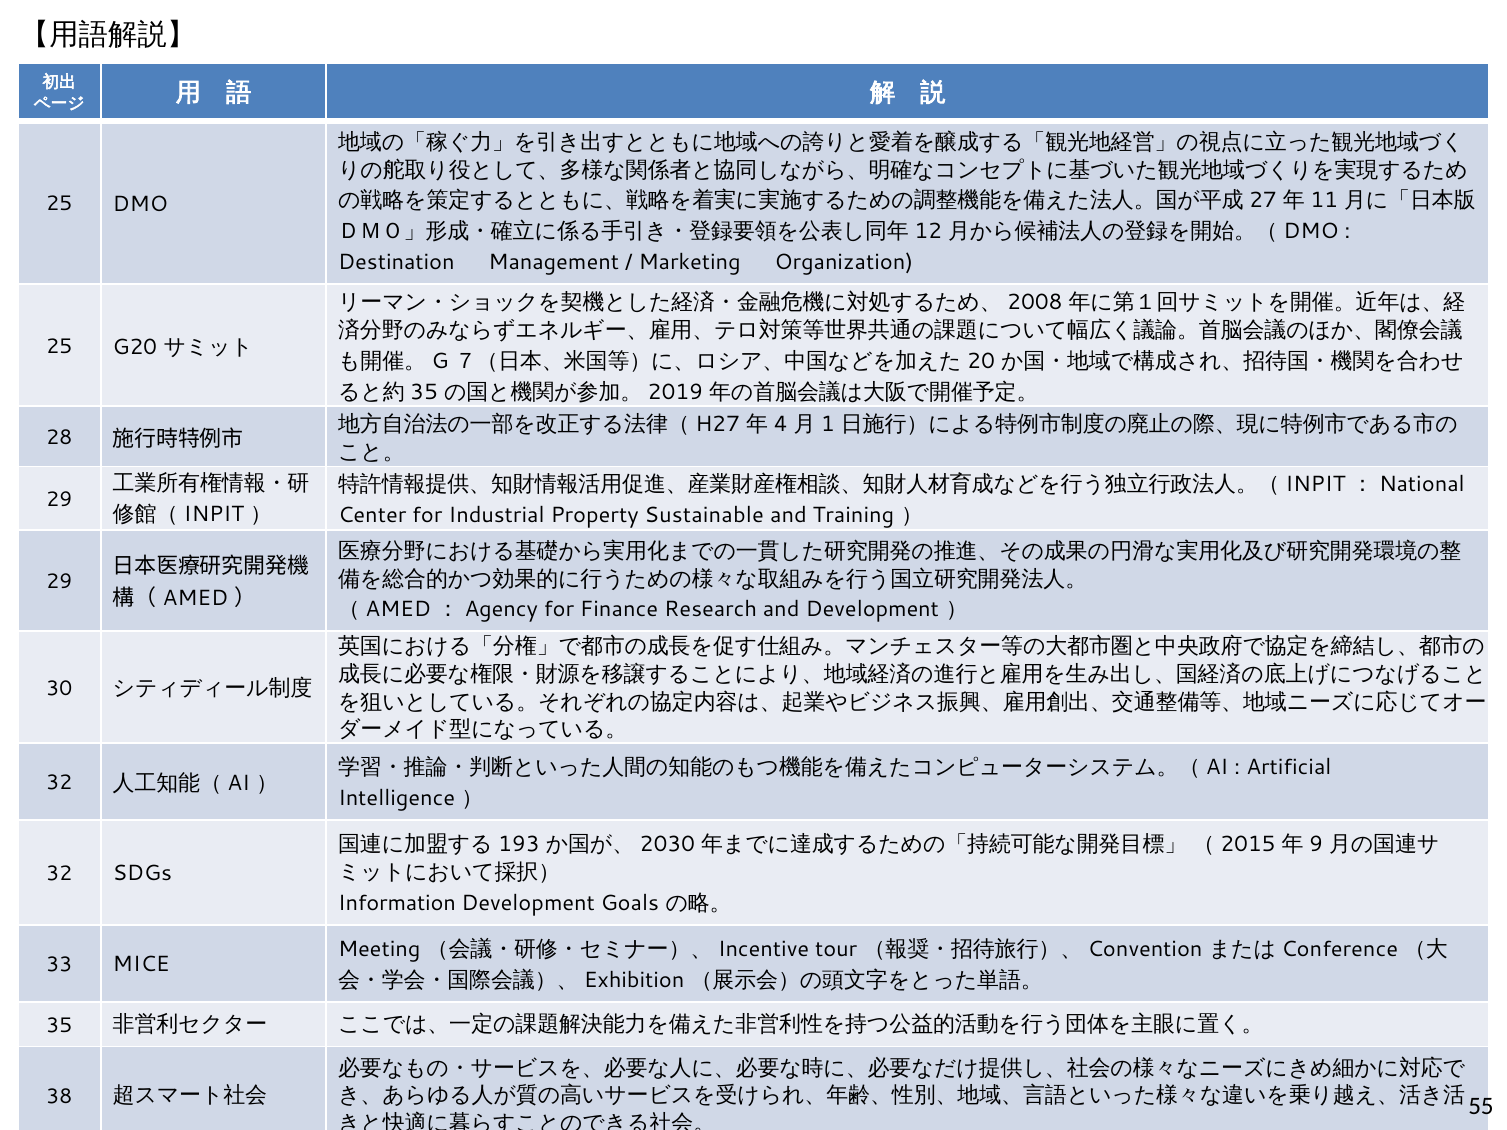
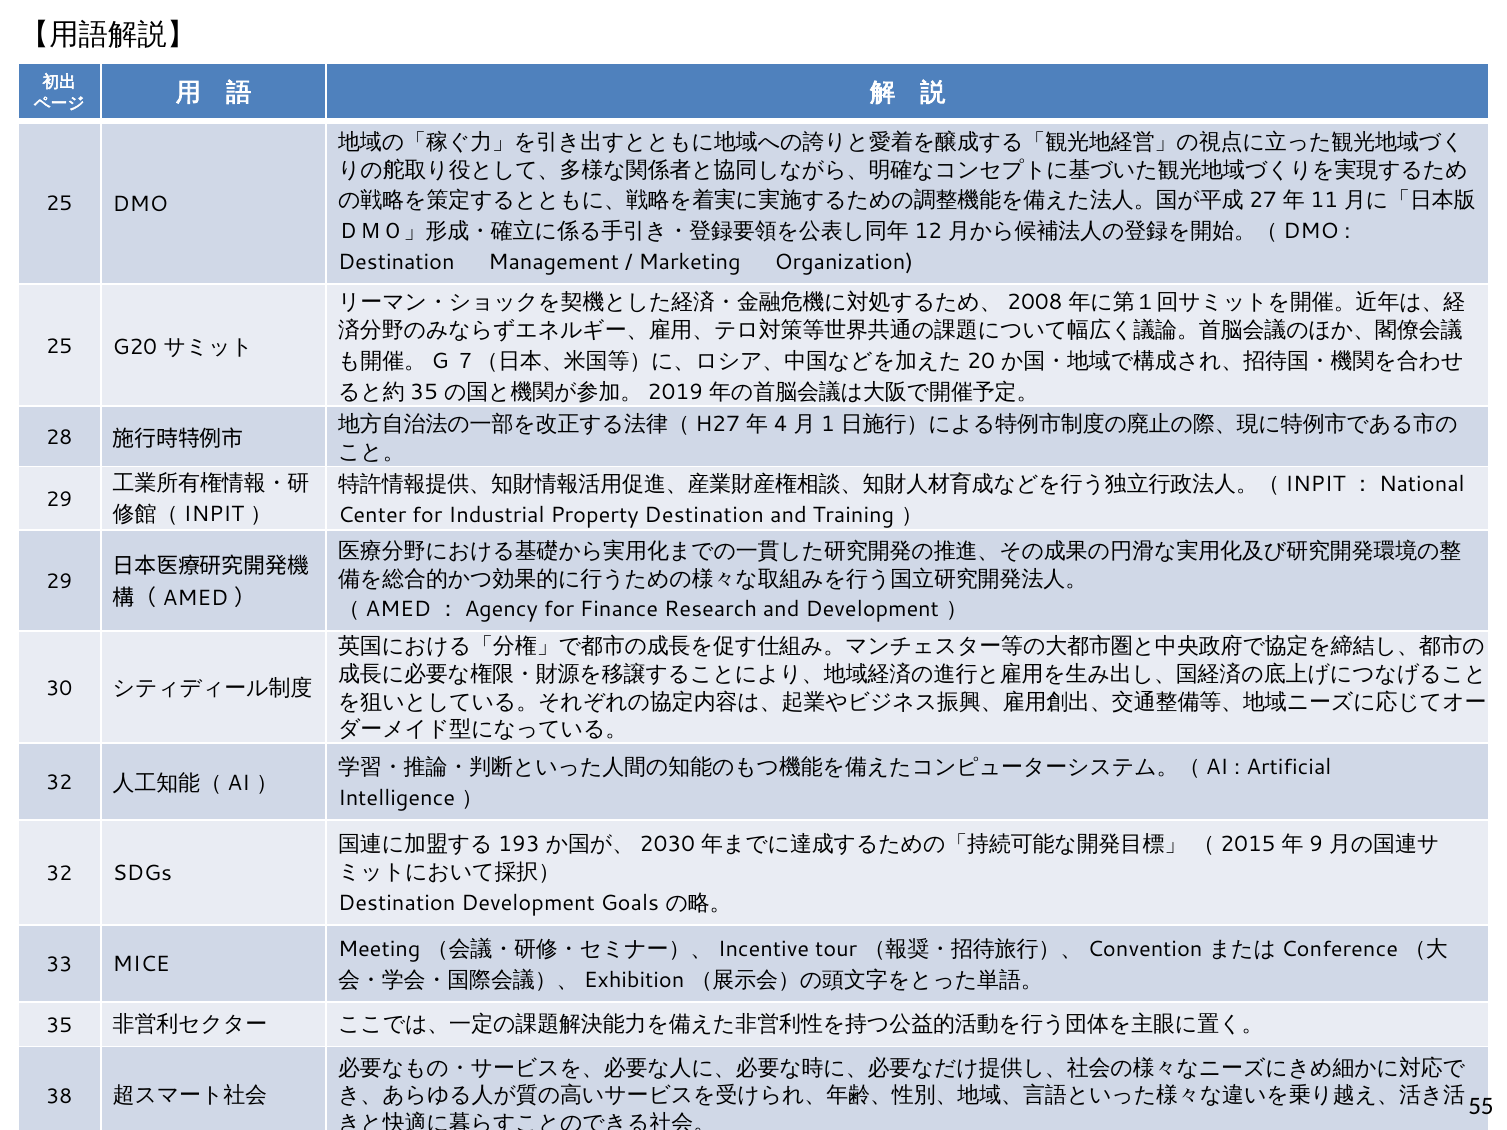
Property Sustainable: Sustainable -> Destination
Information at (397, 903): Information -> Destination
